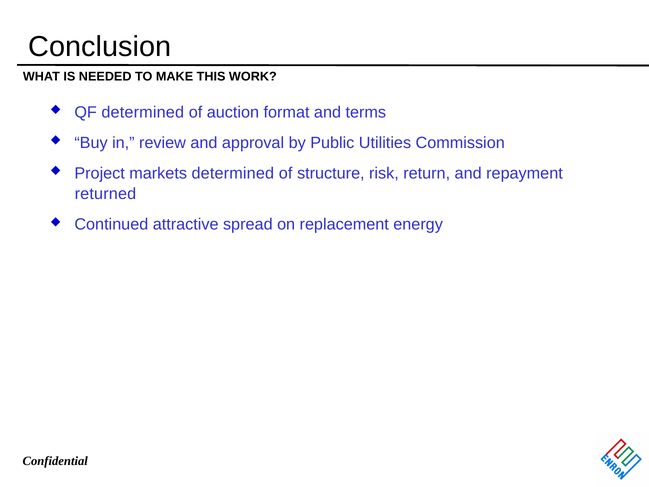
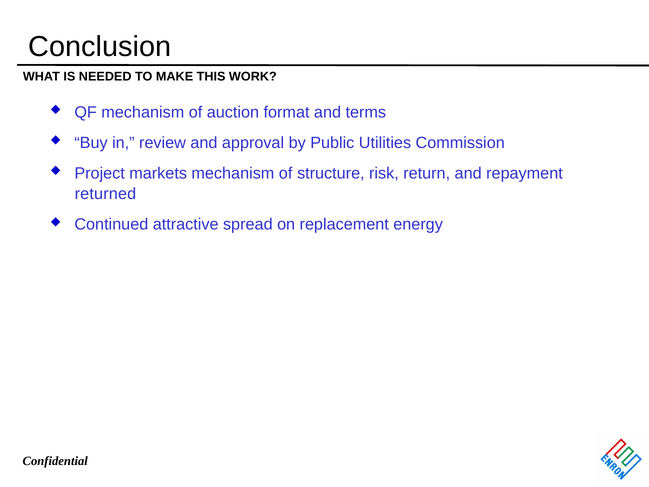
QF determined: determined -> mechanism
markets determined: determined -> mechanism
